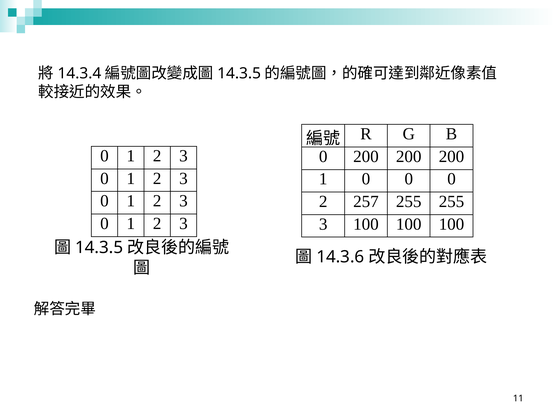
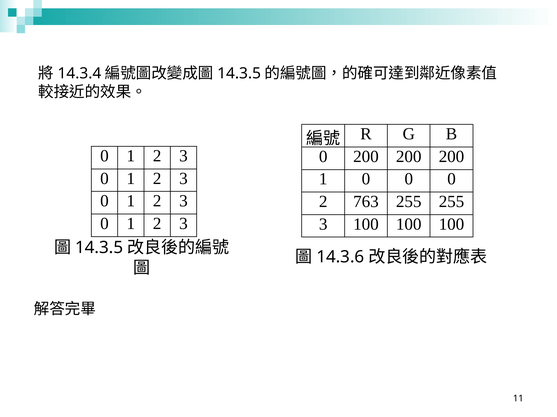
257: 257 -> 763
